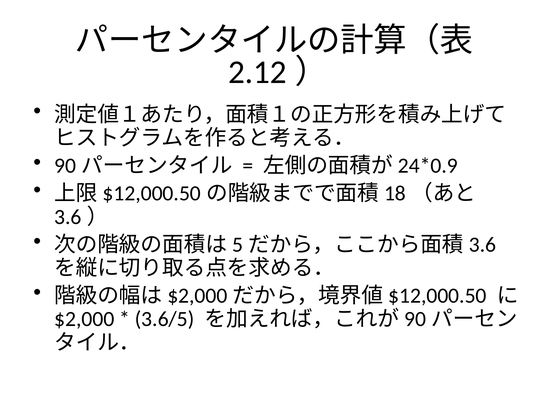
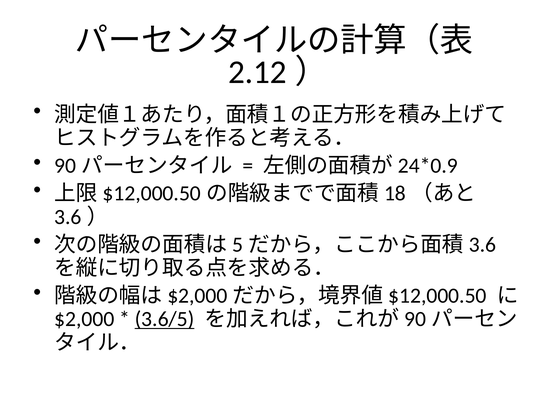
3.6/5 underline: none -> present
